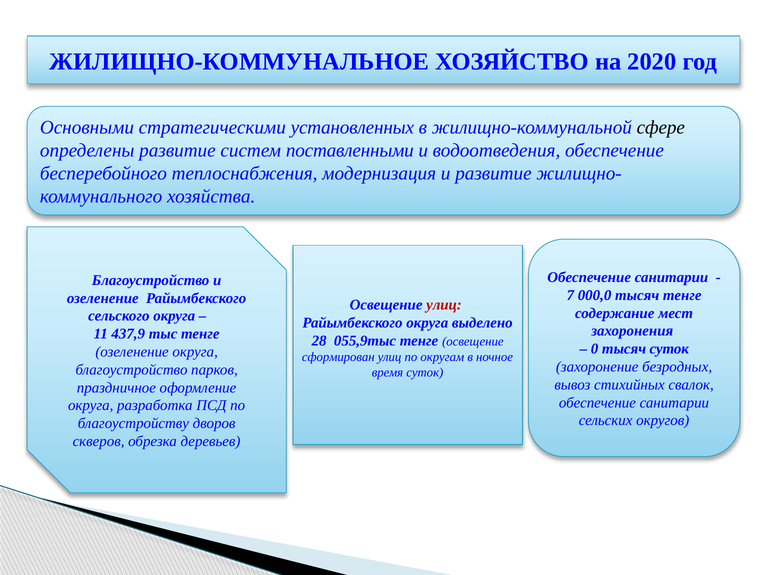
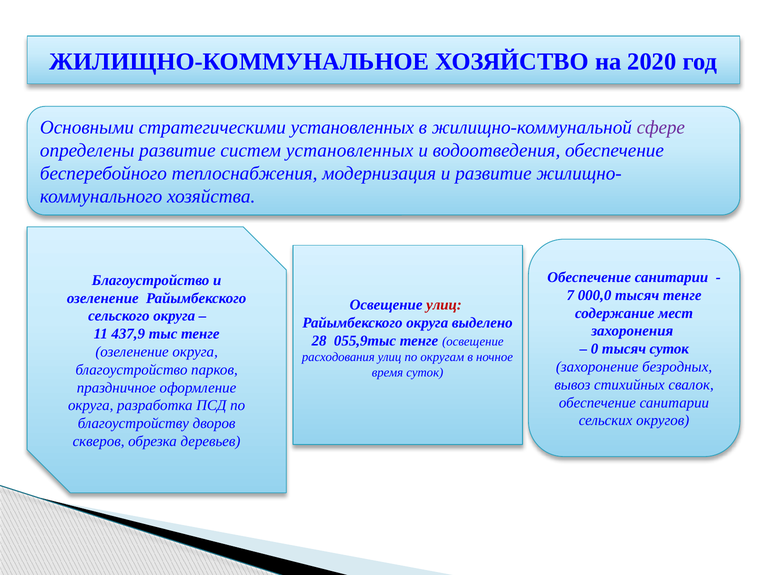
сфере colour: black -> purple
систем поставленными: поставленными -> установленных
сформирован: сформирован -> расходования
